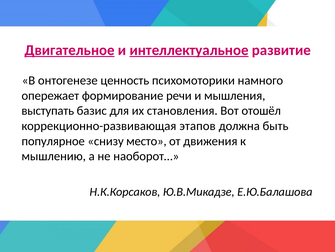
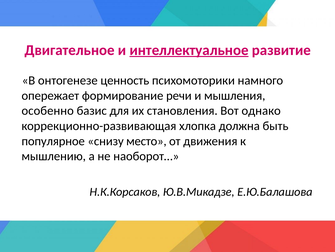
Двигательное underline: present -> none
выступать: выступать -> особенно
отошёл: отошёл -> однако
этапов: этапов -> хлопка
